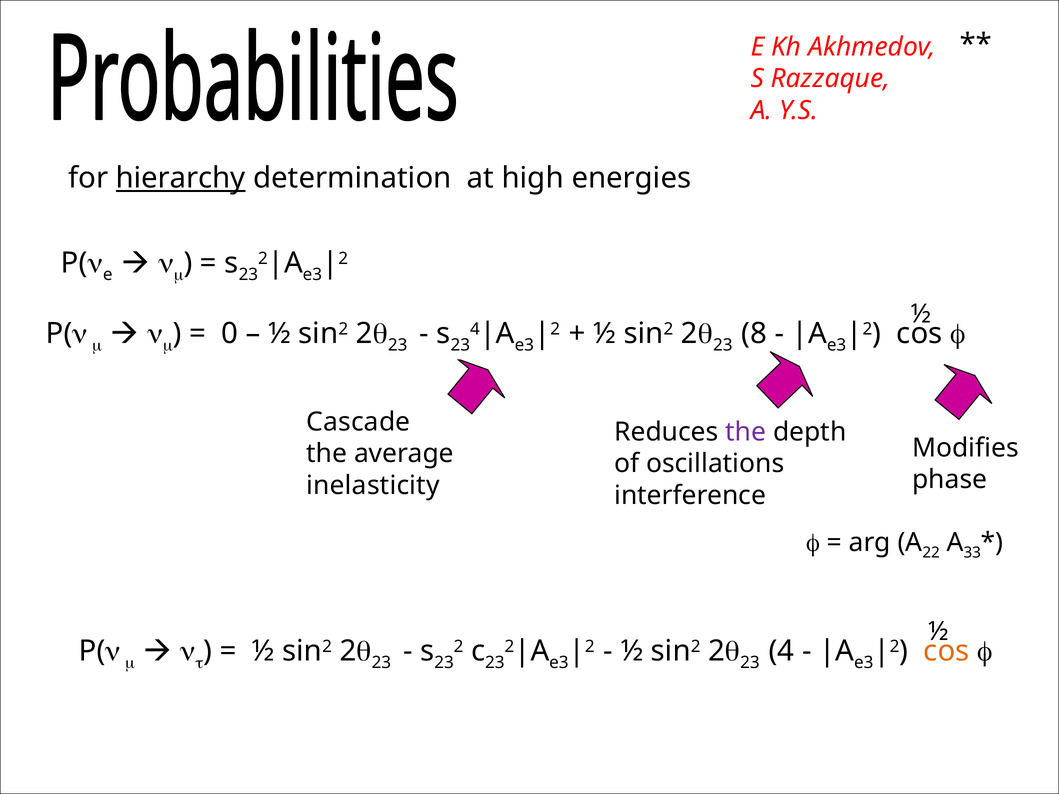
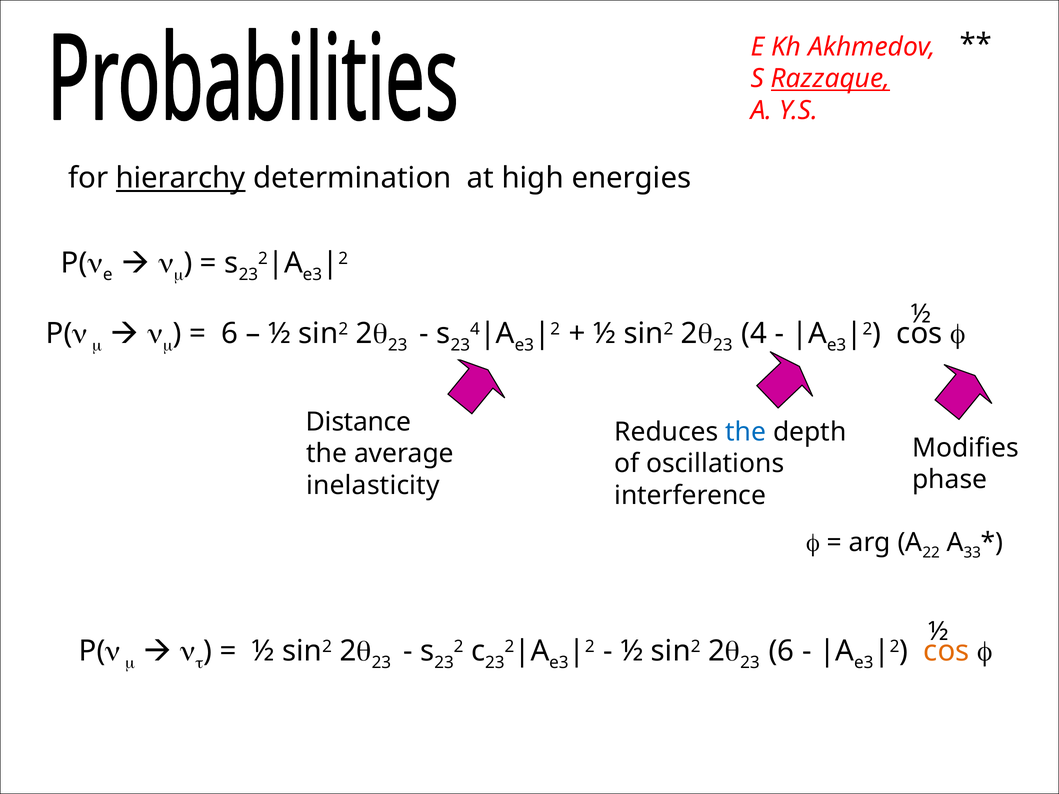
Razzaque underline: none -> present
0 at (230, 334): 0 -> 6
8: 8 -> 4
Cascade: Cascade -> Distance
the at (746, 432) colour: purple -> blue
4 at (781, 651): 4 -> 6
